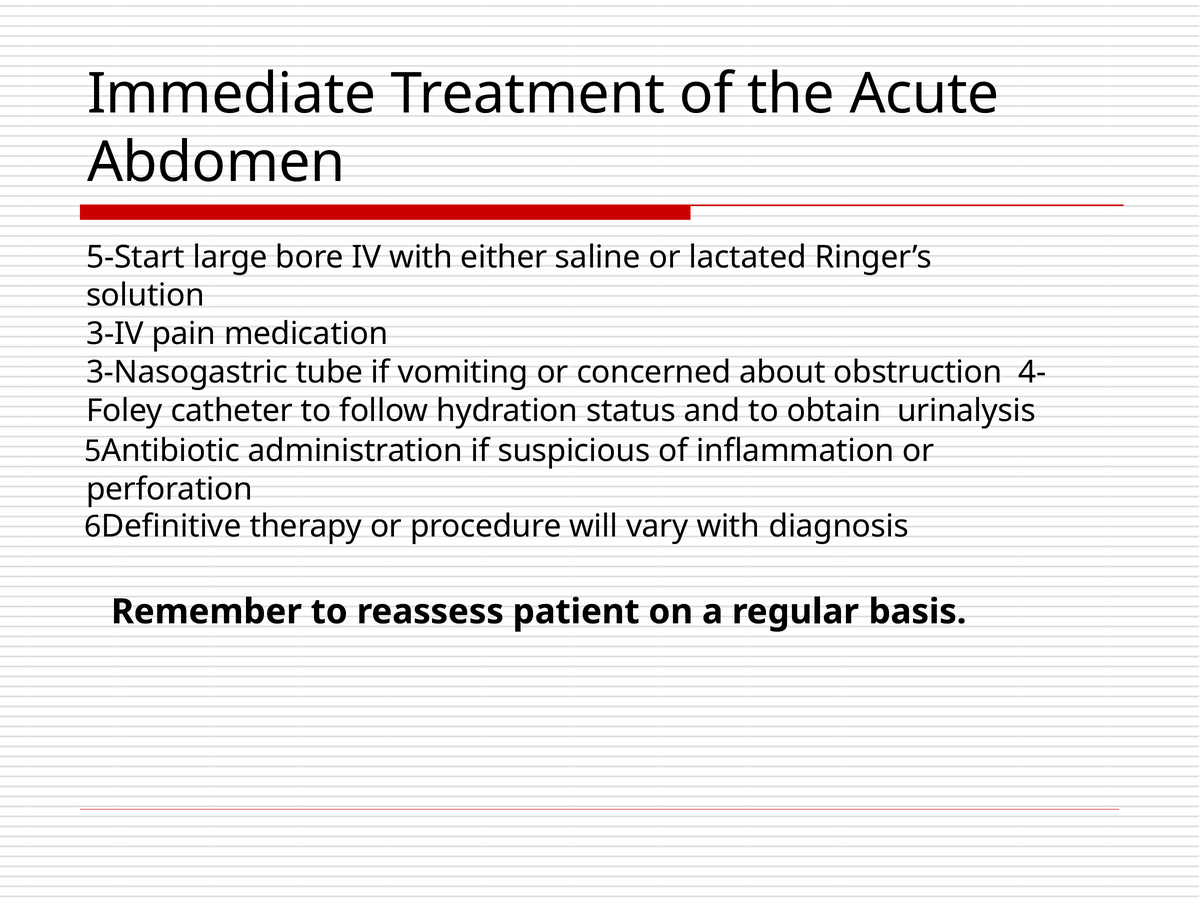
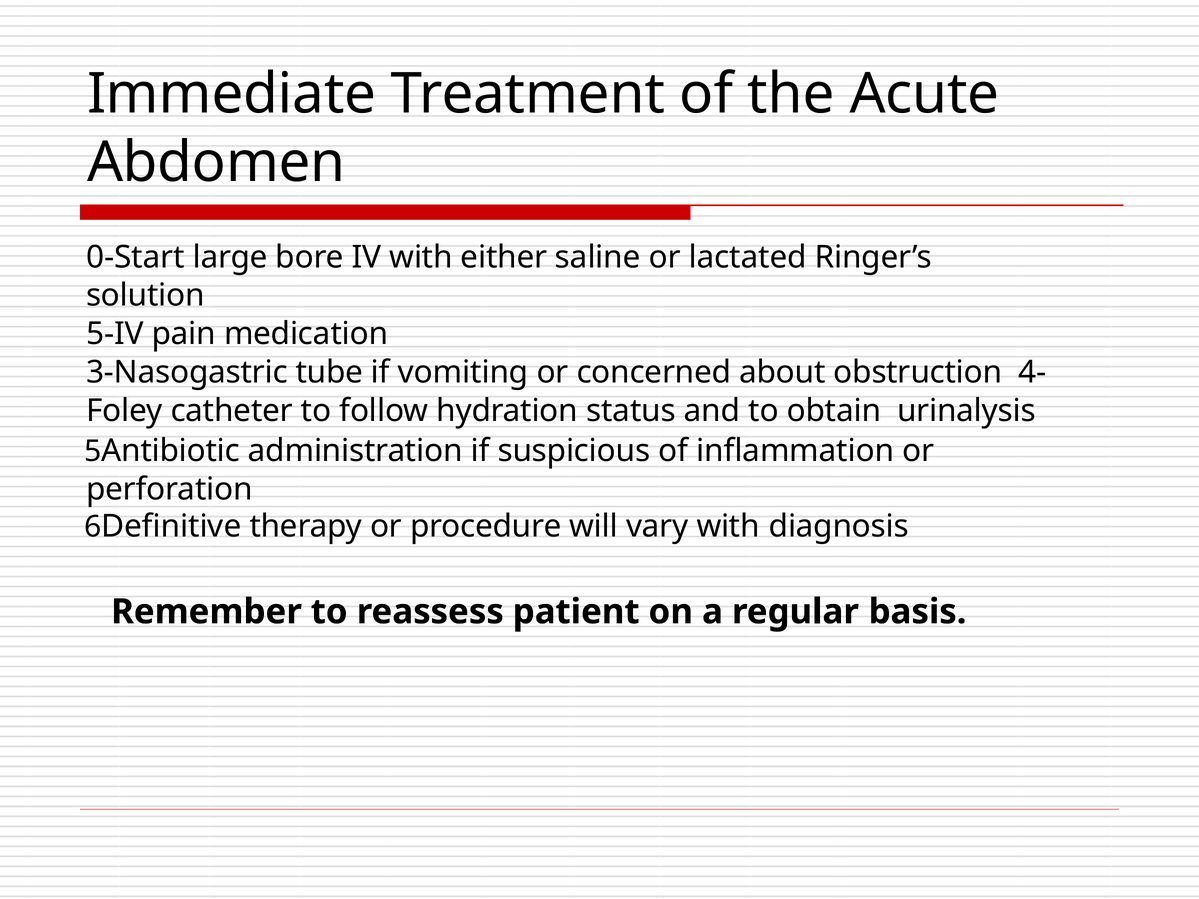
5-Start: 5-Start -> 0-Start
3-IV: 3-IV -> 5-IV
